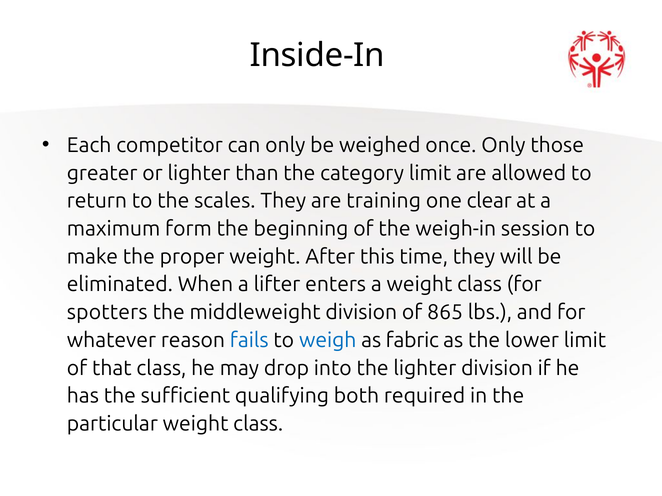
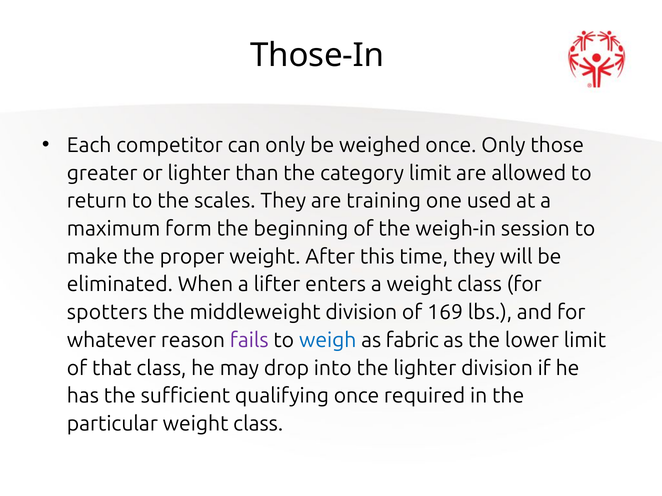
Inside-In: Inside-In -> Those-In
clear: clear -> used
865: 865 -> 169
fails colour: blue -> purple
qualifying both: both -> once
